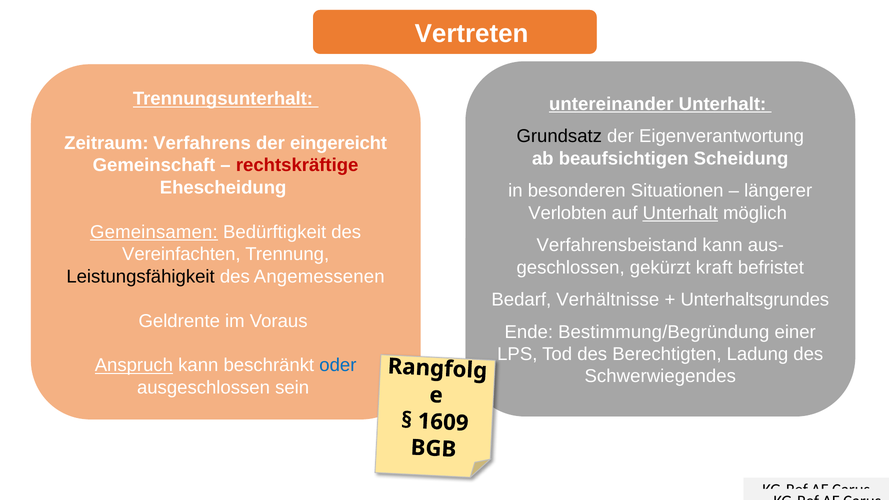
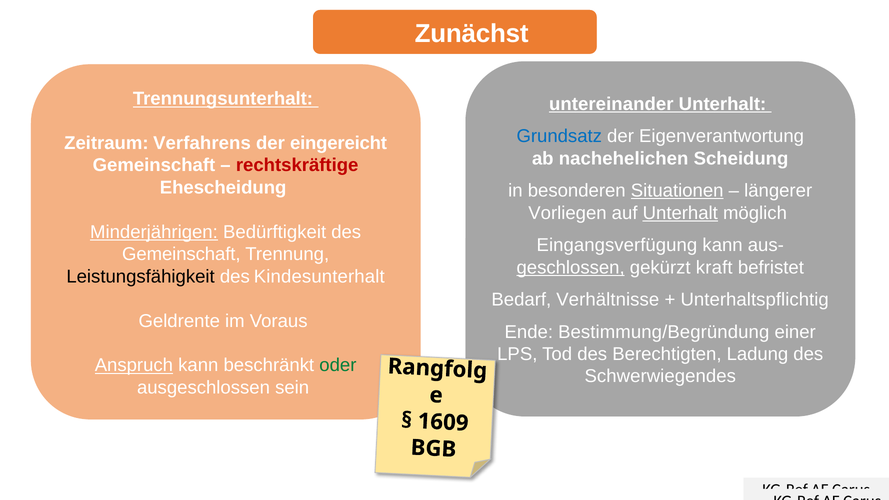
Vertreten: Vertreten -> Zunächst
Grundsatz colour: black -> blue
beaufsichtigen: beaufsichtigen -> nachehelichen
Situationen underline: none -> present
Verlobten: Verlobten -> Vorliegen
Gemeinsamen: Gemeinsamen -> Minderjährigen
Verfahrensbeistand: Verfahrensbeistand -> Eingangsverfügung
Vereinfachten at (181, 254): Vereinfachten -> Gemeinschaft
geschlossen underline: none -> present
Angemessenen: Angemessenen -> Kindesunterhalt
Unterhaltsgrundes: Unterhaltsgrundes -> Unterhaltspflichtig
oder colour: blue -> green
